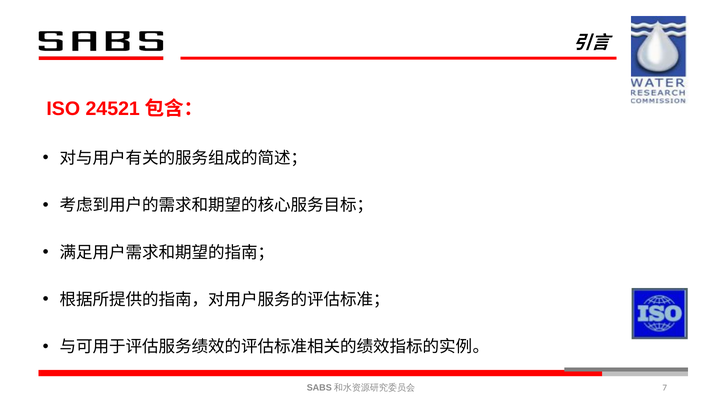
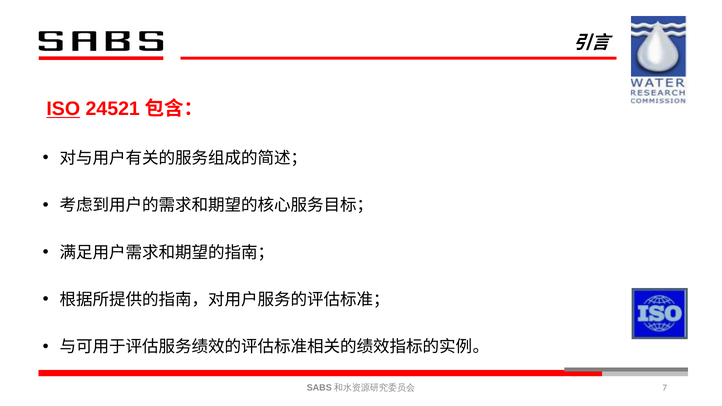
ISO underline: none -> present
